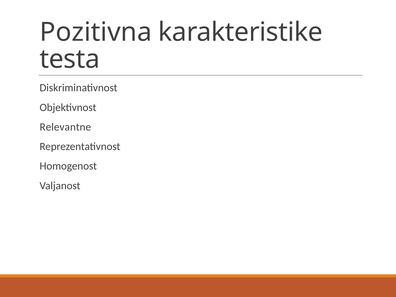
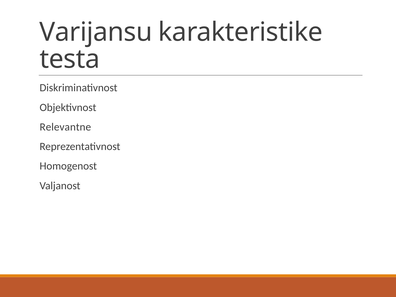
Pozitivna: Pozitivna -> Varijansu
